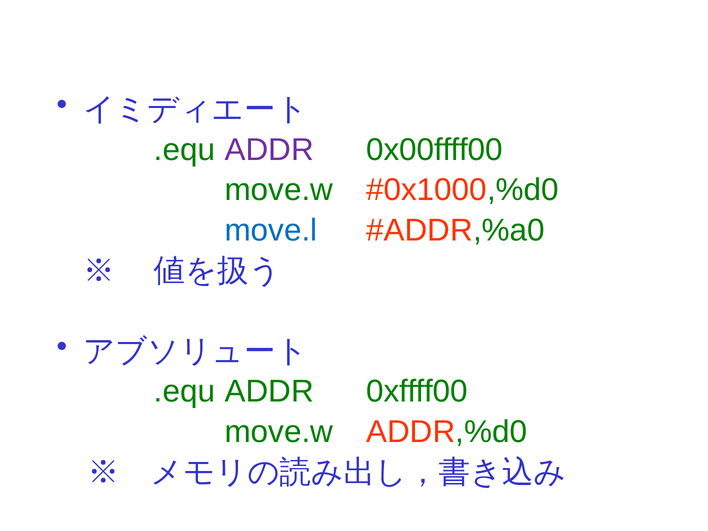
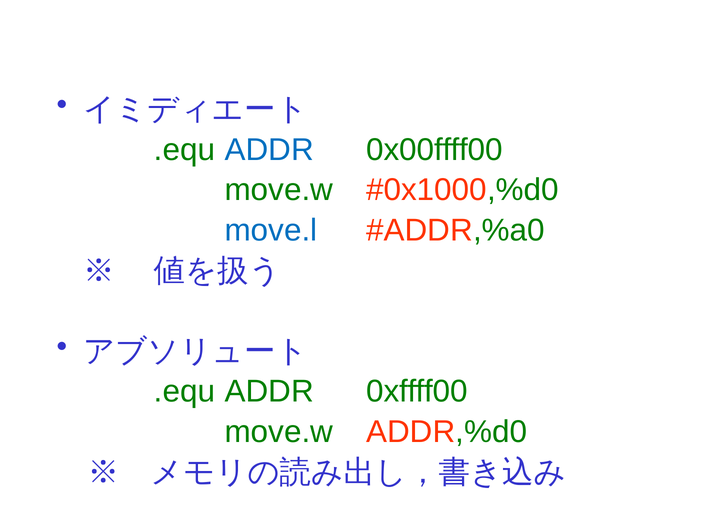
ADDR at (269, 150) colour: purple -> blue
